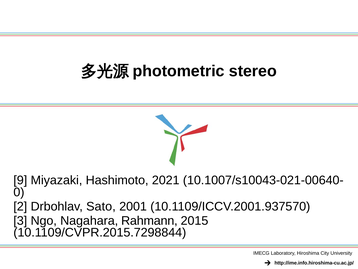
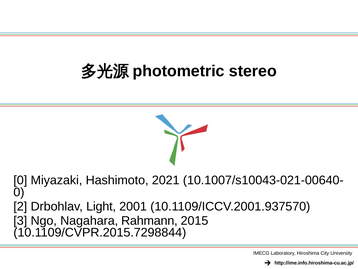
9 at (20, 180): 9 -> 0
Sato: Sato -> Light
